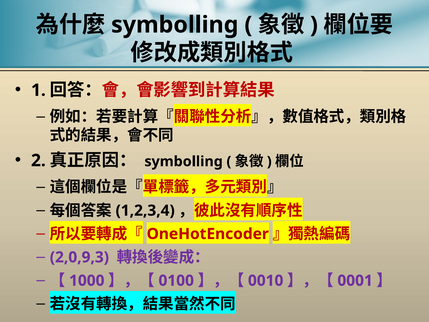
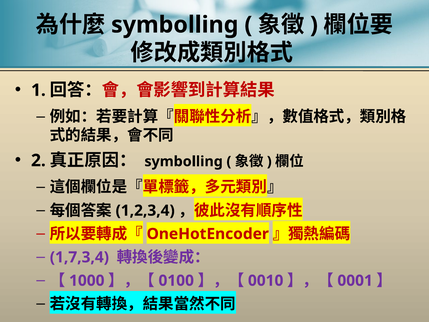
2,0,9,3: 2,0,9,3 -> 1,7,3,4
